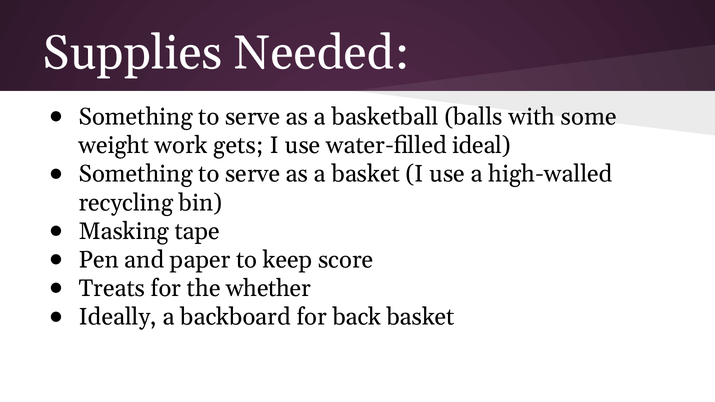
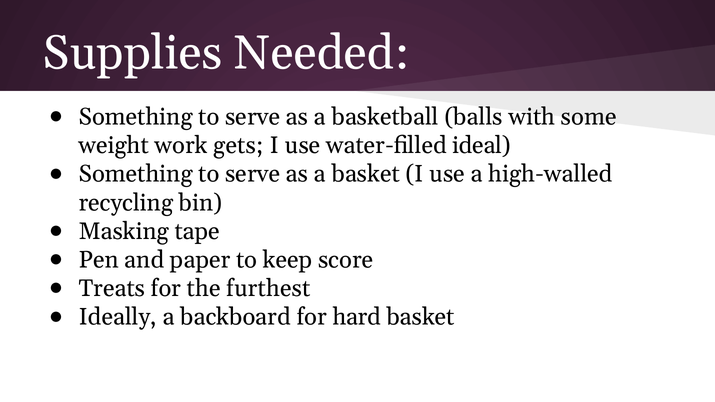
whether: whether -> furthest
back: back -> hard
